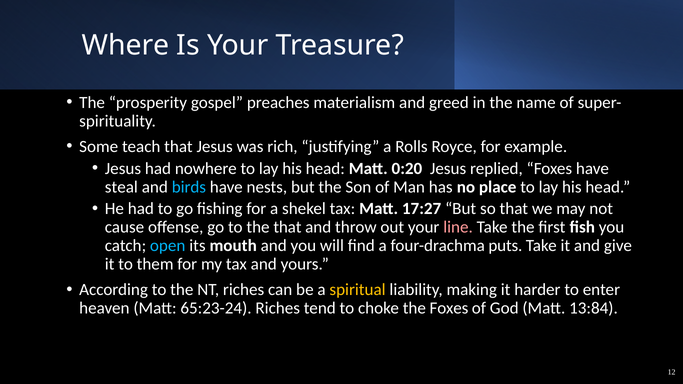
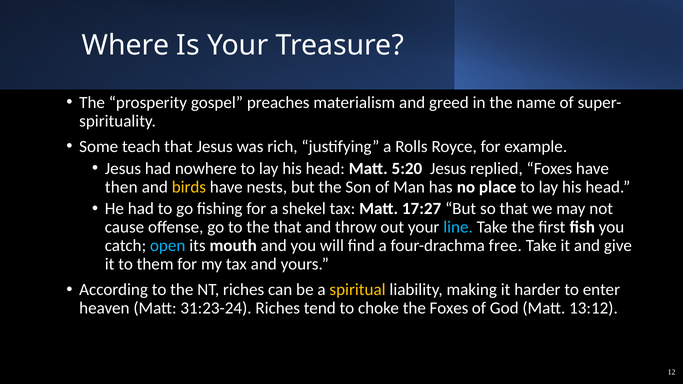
0:20: 0:20 -> 5:20
steal: steal -> then
birds colour: light blue -> yellow
line colour: pink -> light blue
puts: puts -> free
65:23-24: 65:23-24 -> 31:23-24
13:84: 13:84 -> 13:12
